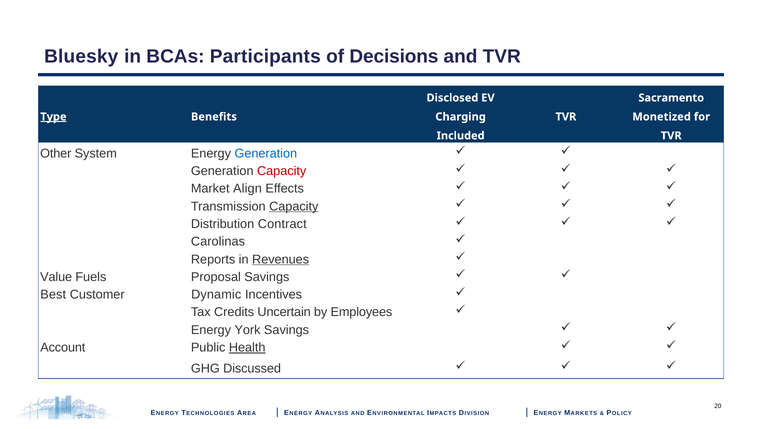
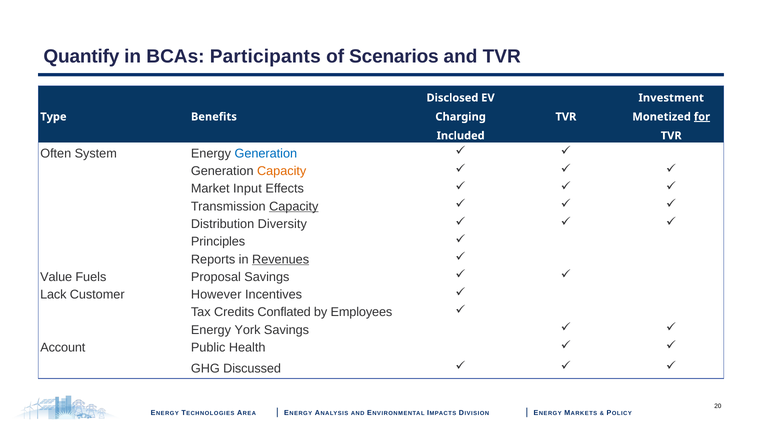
Bluesky: Bluesky -> Quantify
Decisions: Decisions -> Scenarios
Sacramento: Sacramento -> Investment
Type underline: present -> none
for underline: none -> present
Other: Other -> Often
Capacity at (282, 171) colour: red -> orange
Align: Align -> Input
Contract: Contract -> Diversity
Carolinas: Carolinas -> Principles
Best: Best -> Lack
Dynamic: Dynamic -> However
Uncertain: Uncertain -> Conflated
Health underline: present -> none
